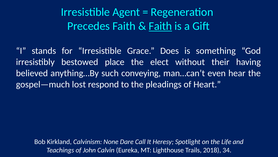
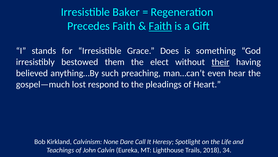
Agent: Agent -> Baker
place: place -> them
their underline: none -> present
conveying: conveying -> preaching
